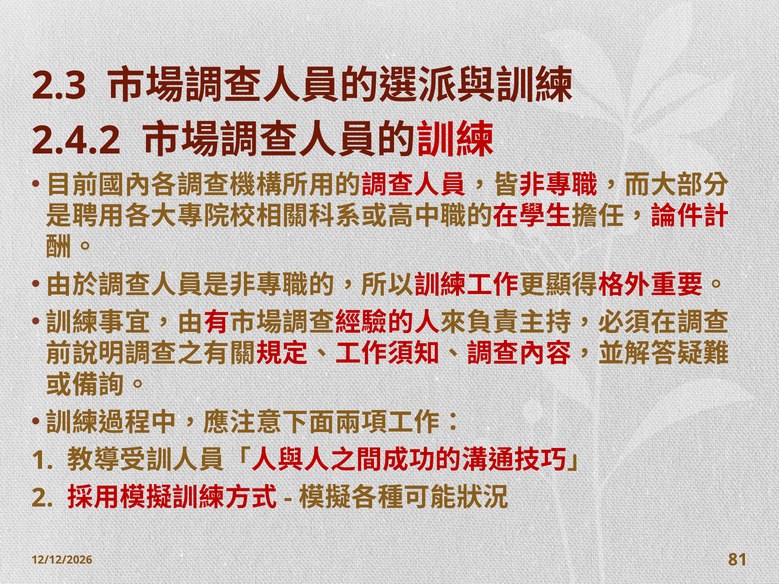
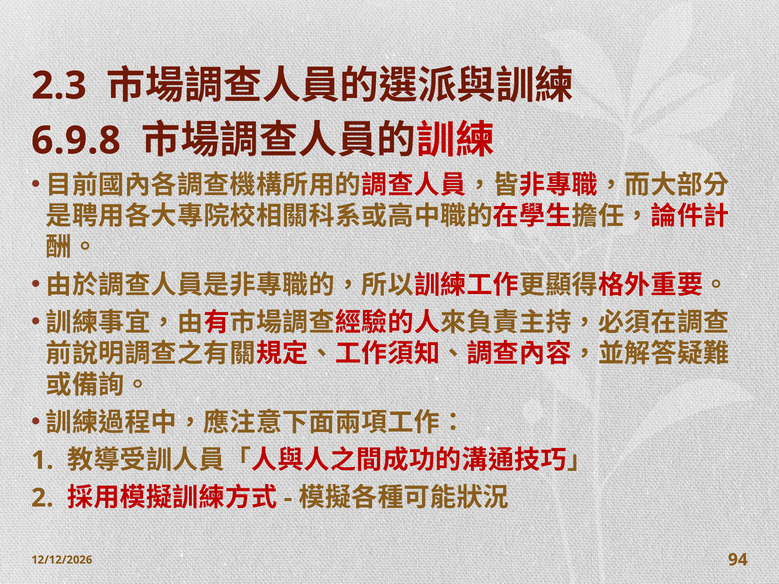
2.4.2: 2.4.2 -> 6.9.8
81: 81 -> 94
